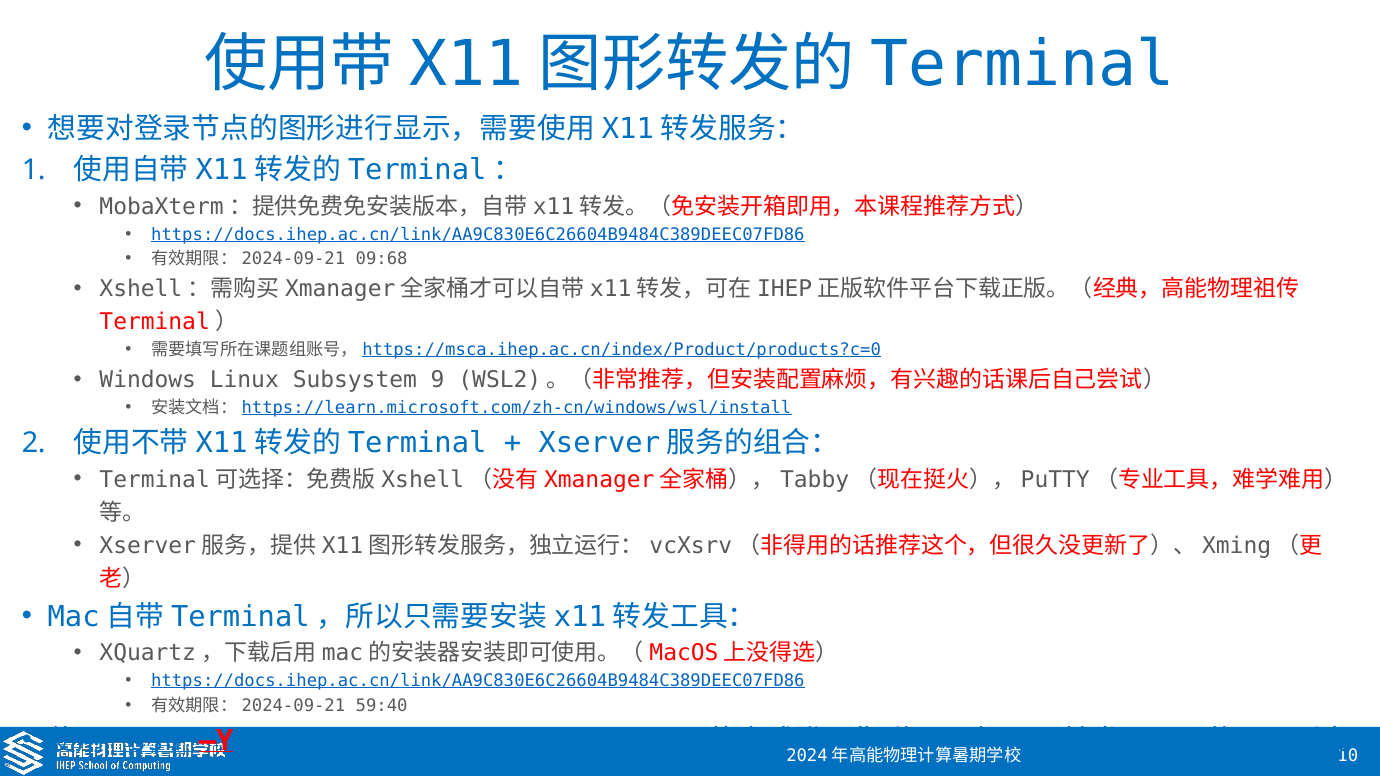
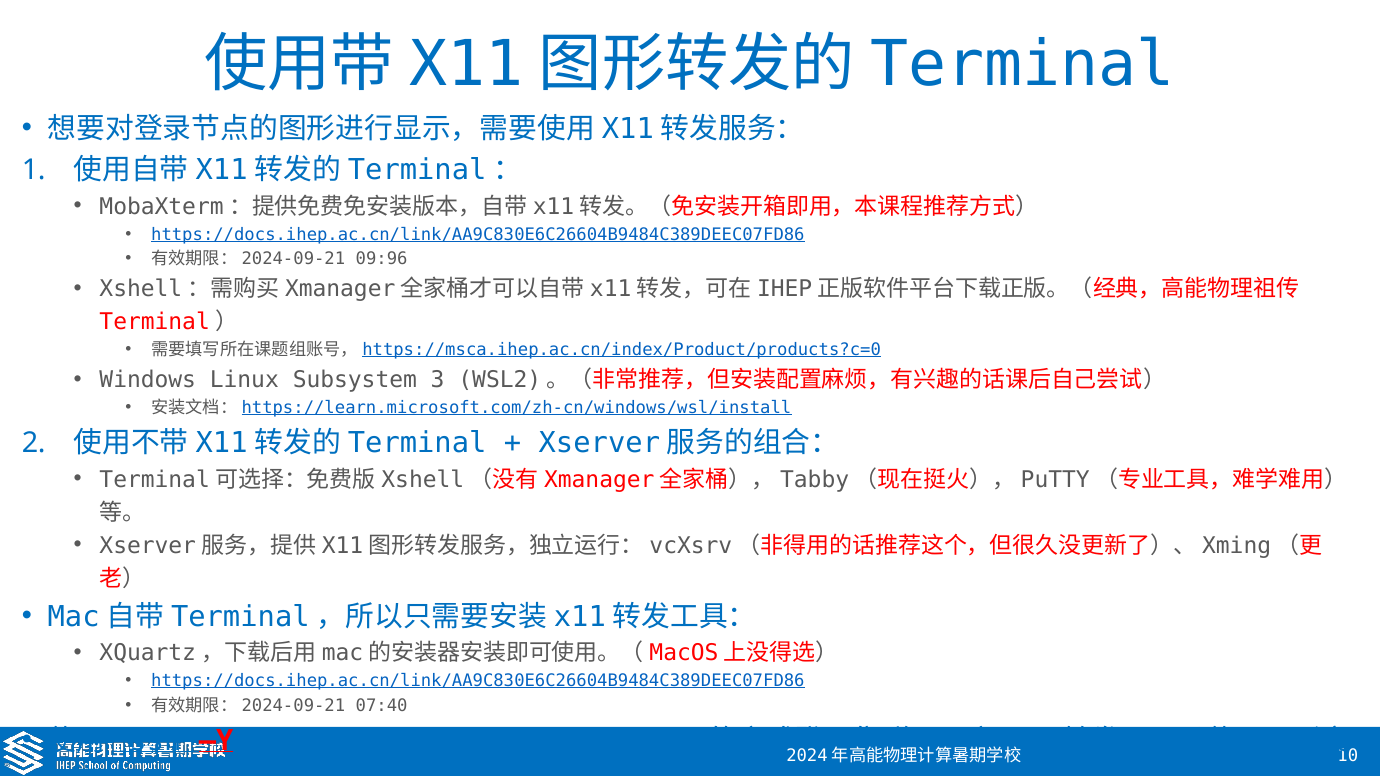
09:68: 09:68 -> 09:96
9: 9 -> 3
59:40: 59:40 -> 07:40
